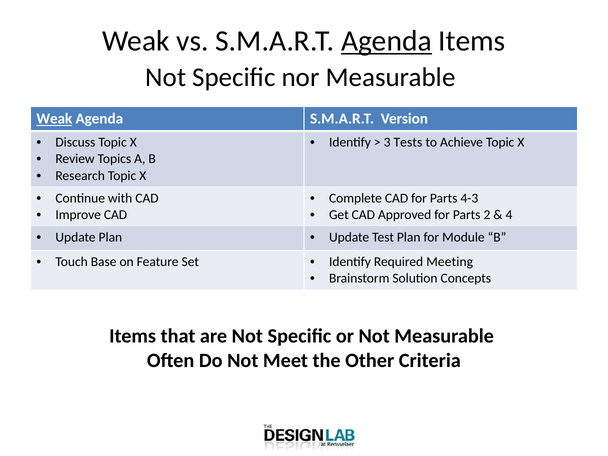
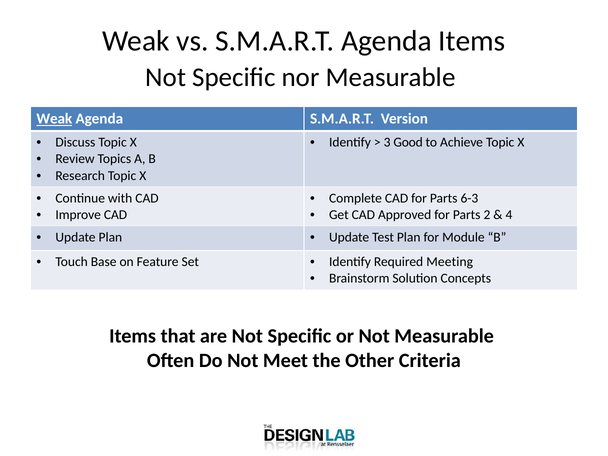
Agenda at (386, 41) underline: present -> none
Tests: Tests -> Good
4-3: 4-3 -> 6-3
